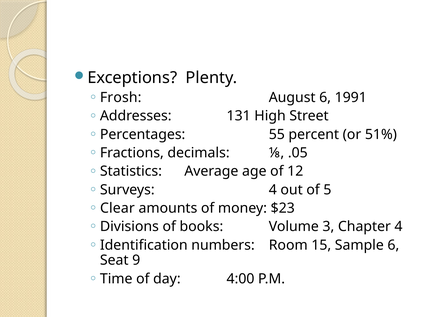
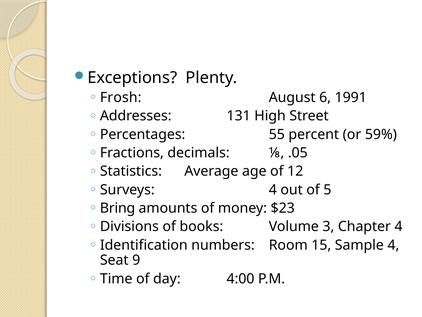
51%: 51% -> 59%
Clear: Clear -> Bring
Sample 6: 6 -> 4
